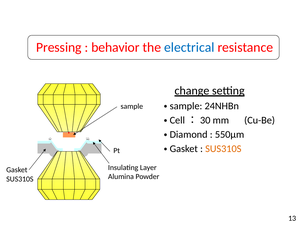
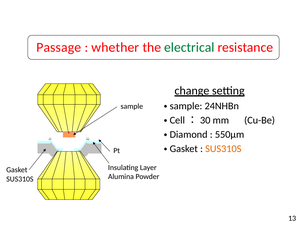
Pressing: Pressing -> Passage
behavior: behavior -> whether
electrical colour: blue -> green
